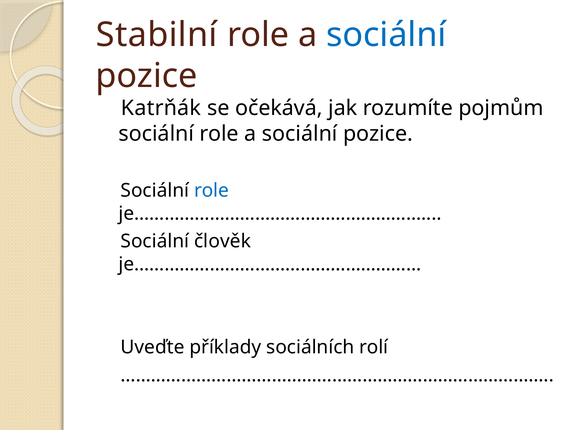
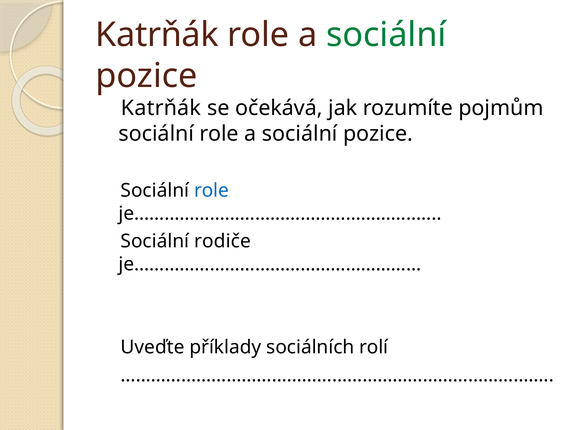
Stabilní at (157, 35): Stabilní -> Katrňák
sociální at (386, 35) colour: blue -> green
člověk: člověk -> rodiče
